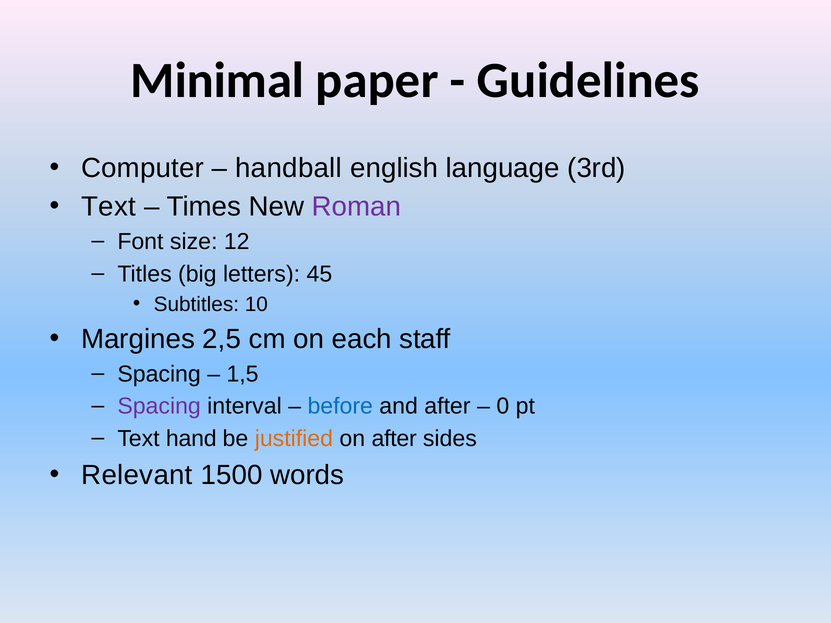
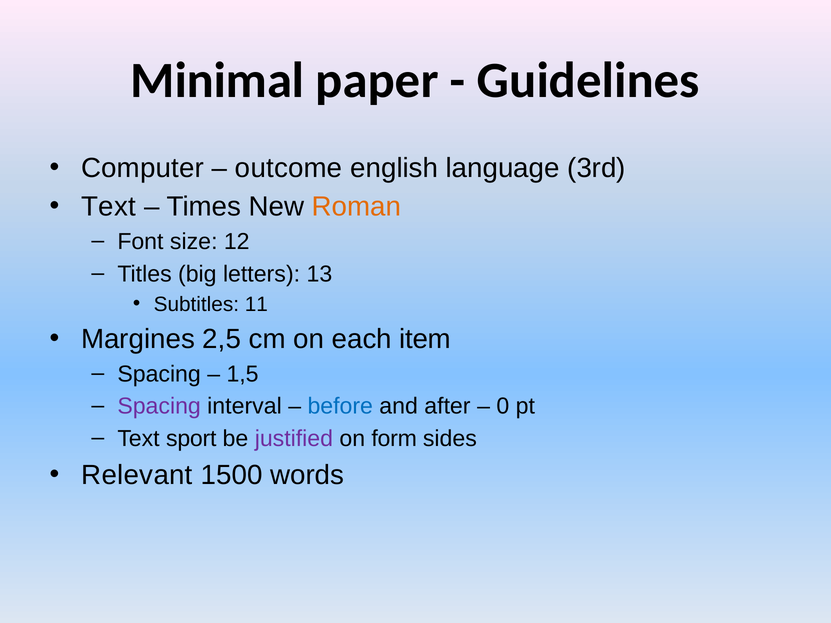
handball: handball -> outcome
Roman colour: purple -> orange
45: 45 -> 13
10: 10 -> 11
staff: staff -> item
hand: hand -> sport
justified colour: orange -> purple
on after: after -> form
